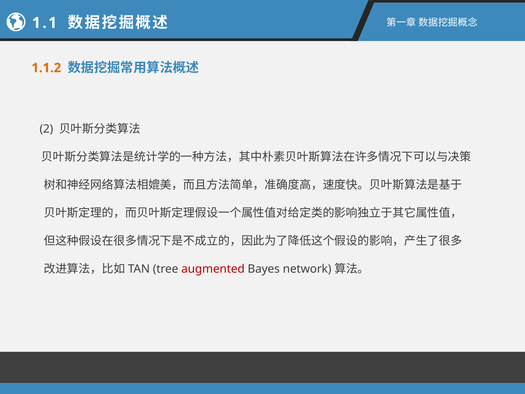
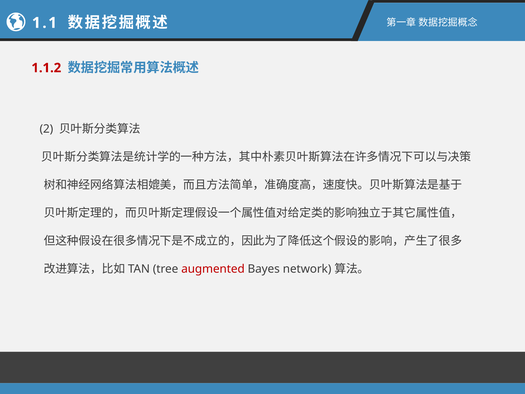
1.1.2 colour: orange -> red
